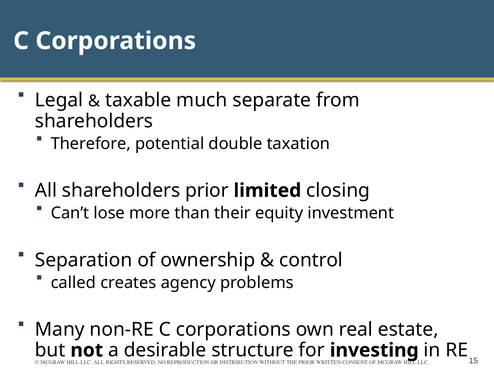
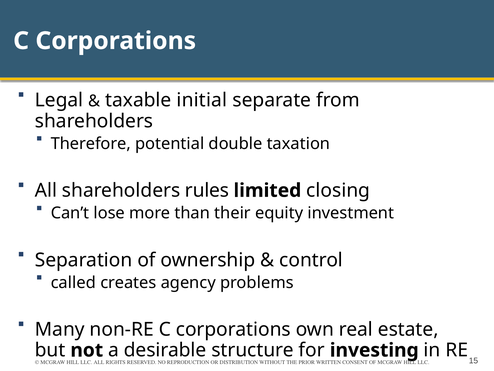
much: much -> initial
shareholders prior: prior -> rules
